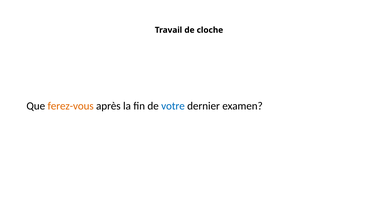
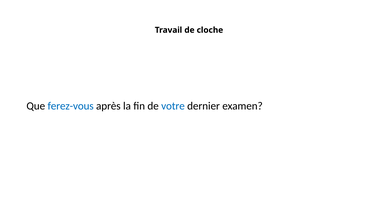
ferez-vous colour: orange -> blue
